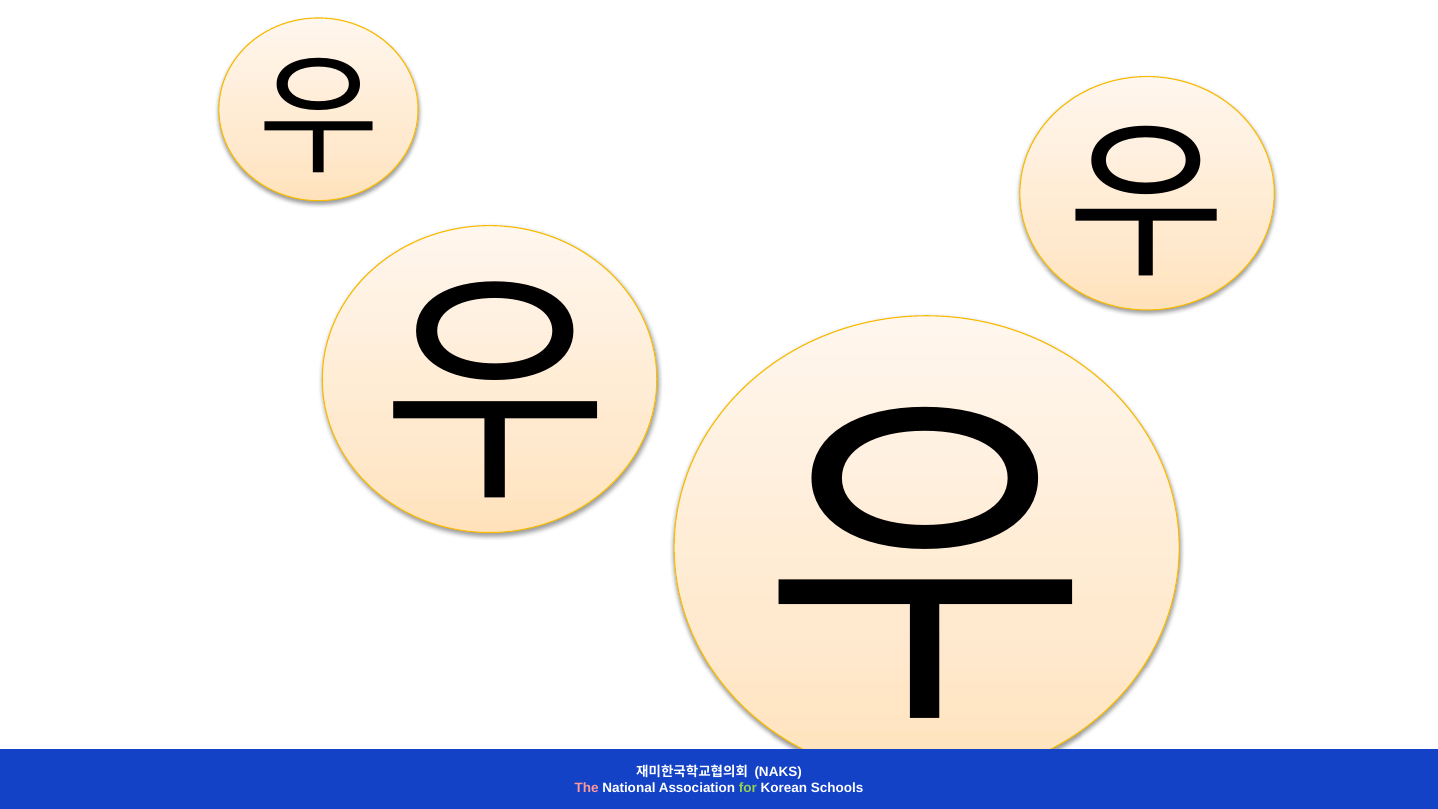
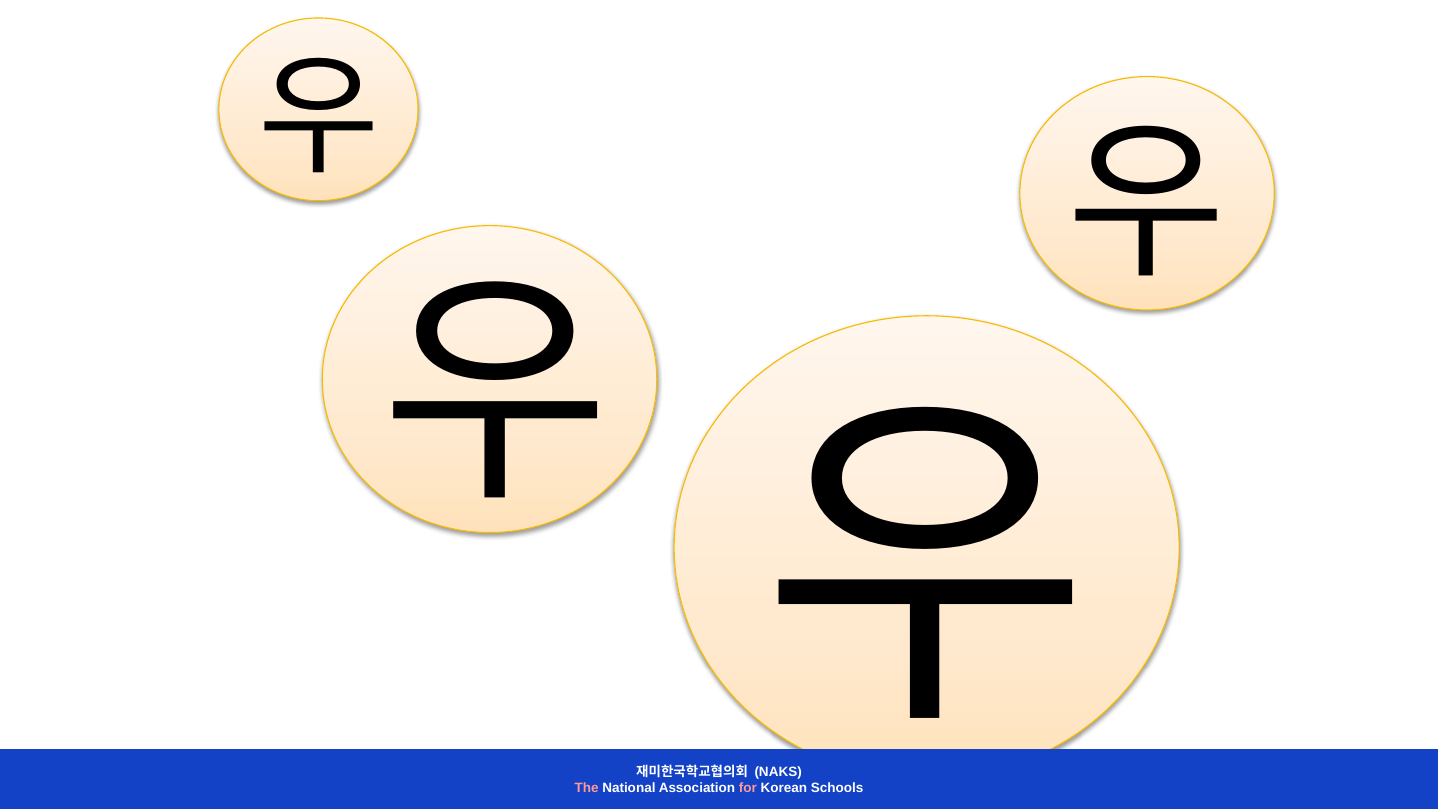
for colour: light green -> pink
